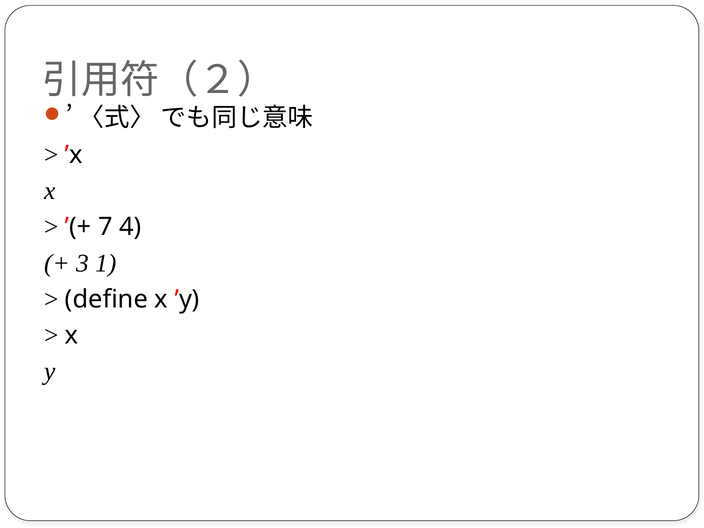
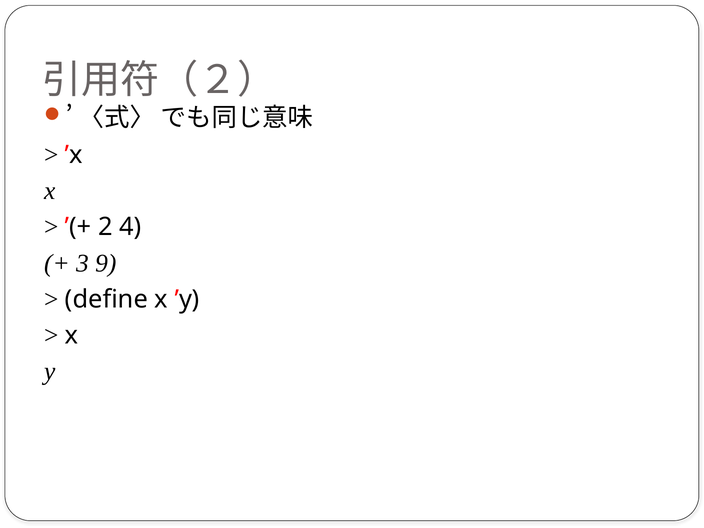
7: 7 -> 2
1: 1 -> 9
